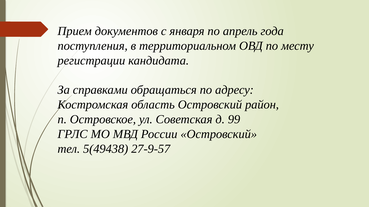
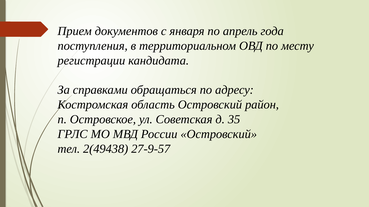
99: 99 -> 35
5(49438: 5(49438 -> 2(49438
